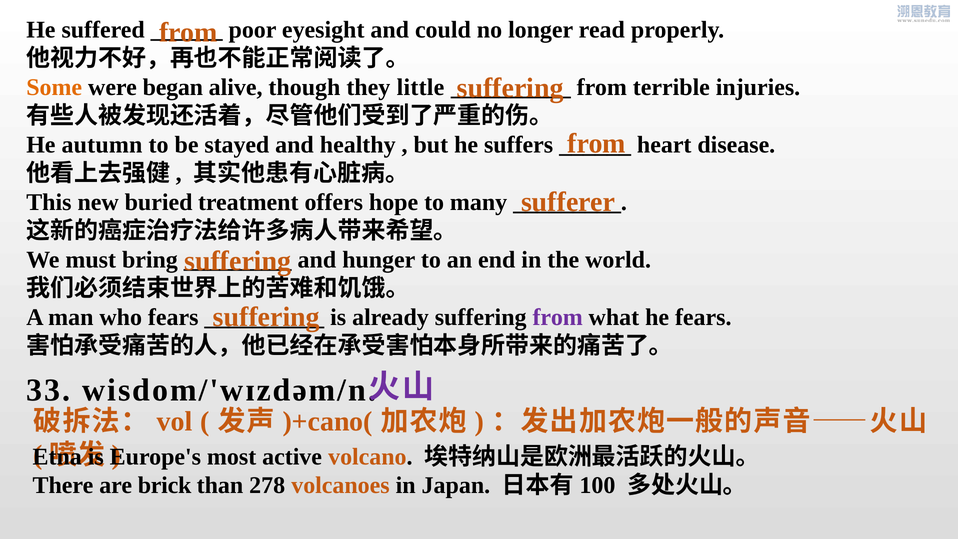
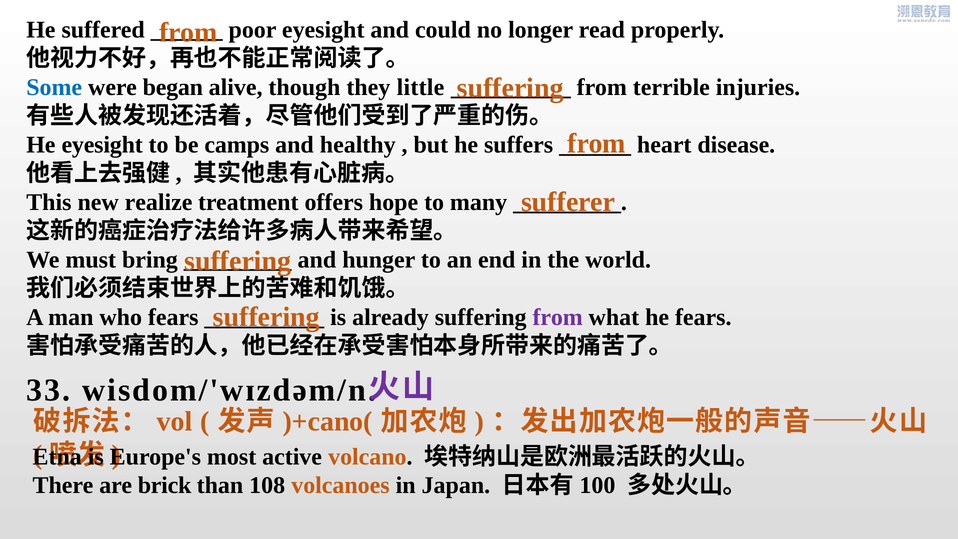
Some colour: orange -> blue
He autumn: autumn -> eyesight
stayed: stayed -> camps
buried: buried -> realize
278: 278 -> 108
